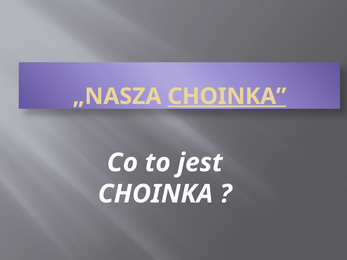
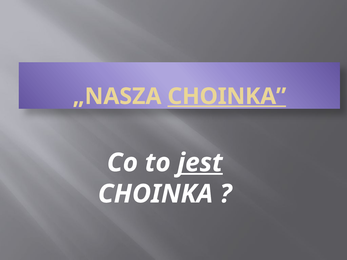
jest underline: none -> present
